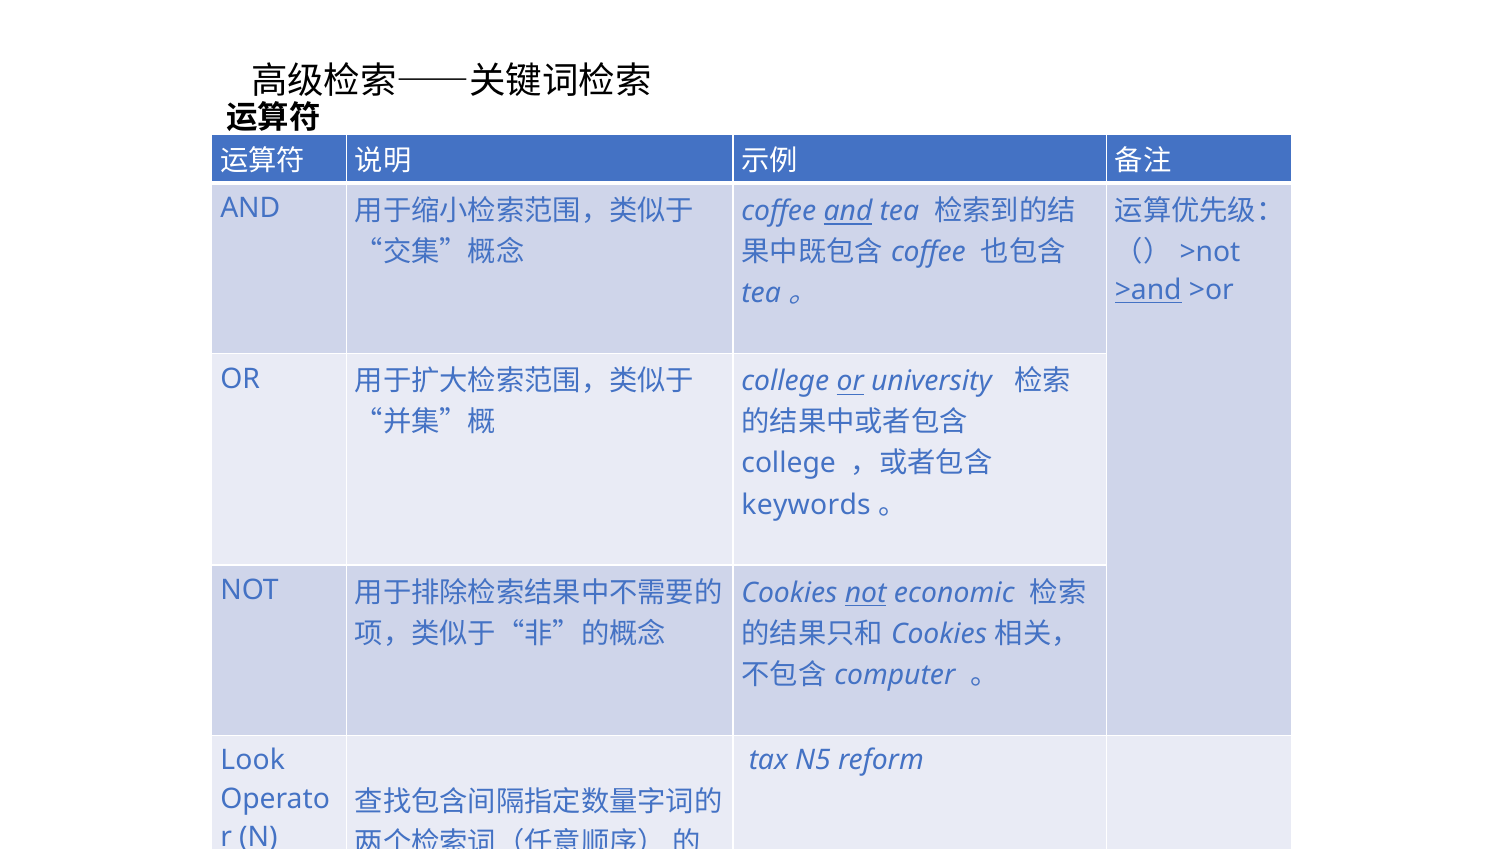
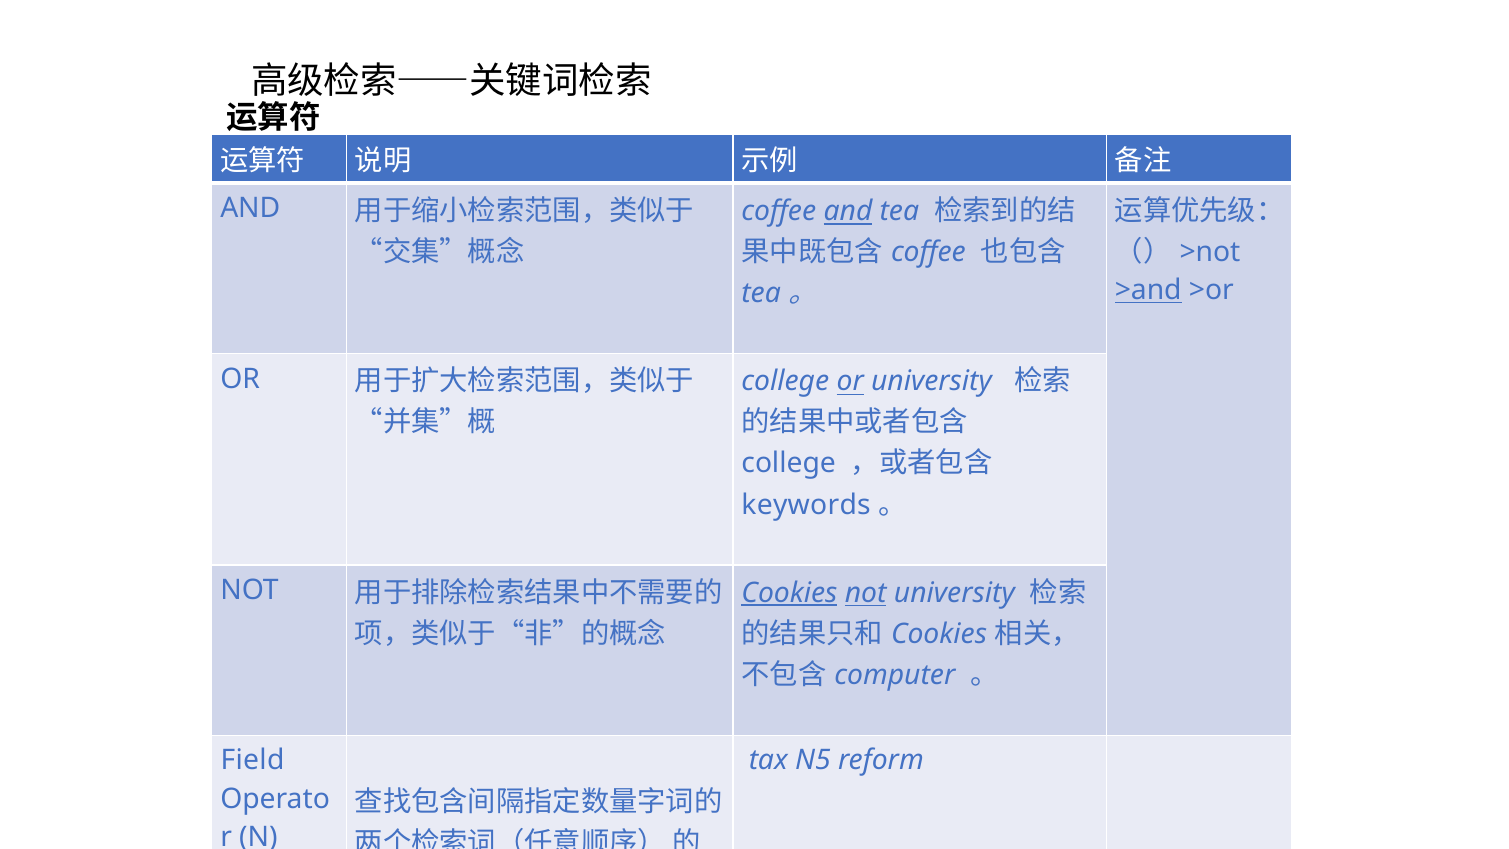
Cookies at (789, 593) underline: none -> present
not economic: economic -> university
Look: Look -> Field
